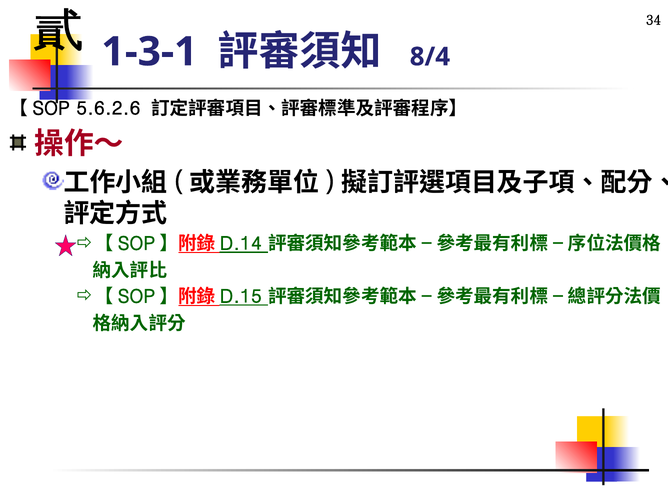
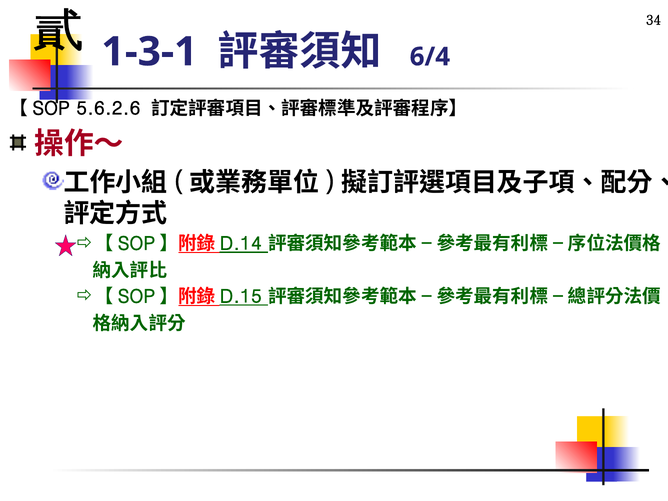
8/4: 8/4 -> 6/4
